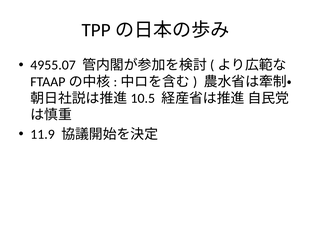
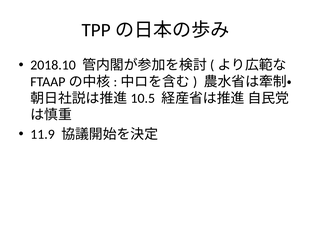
4955.07: 4955.07 -> 2018.10
